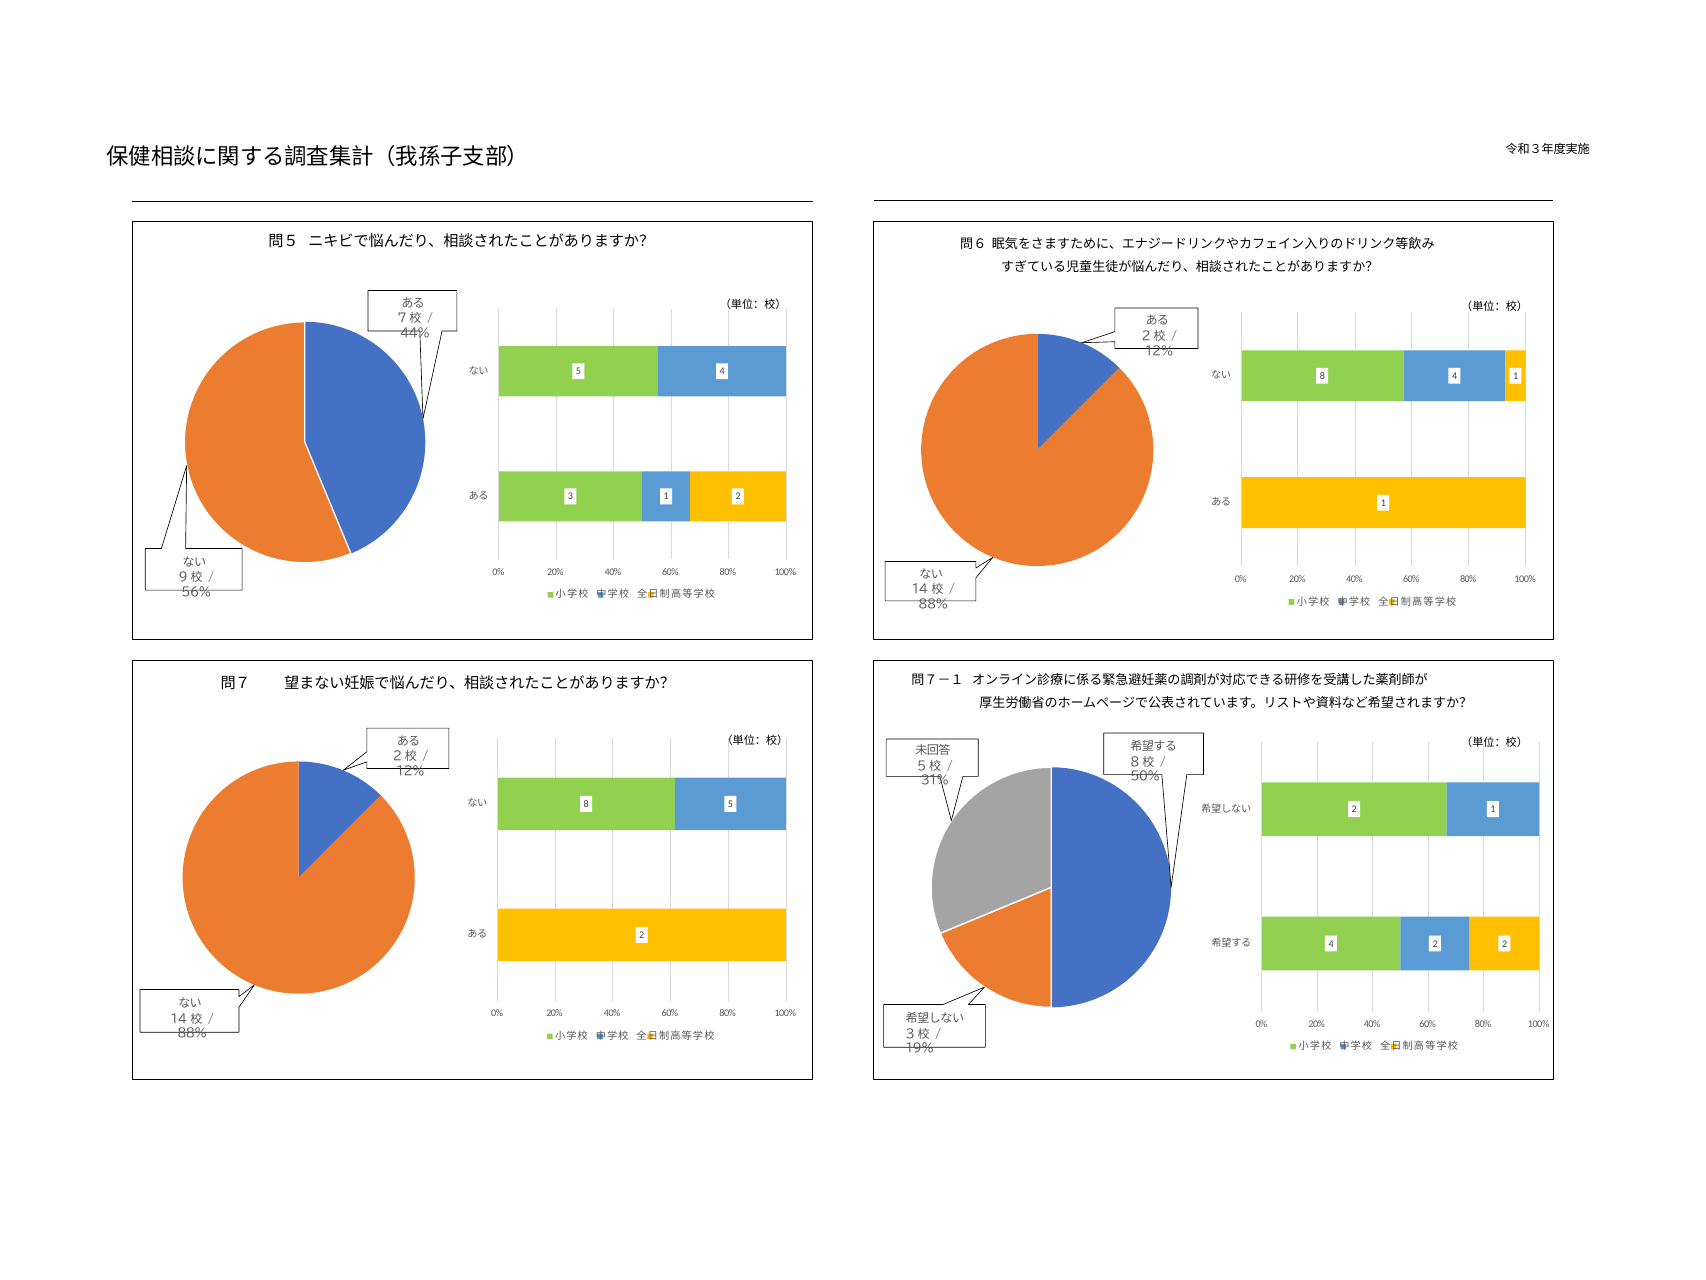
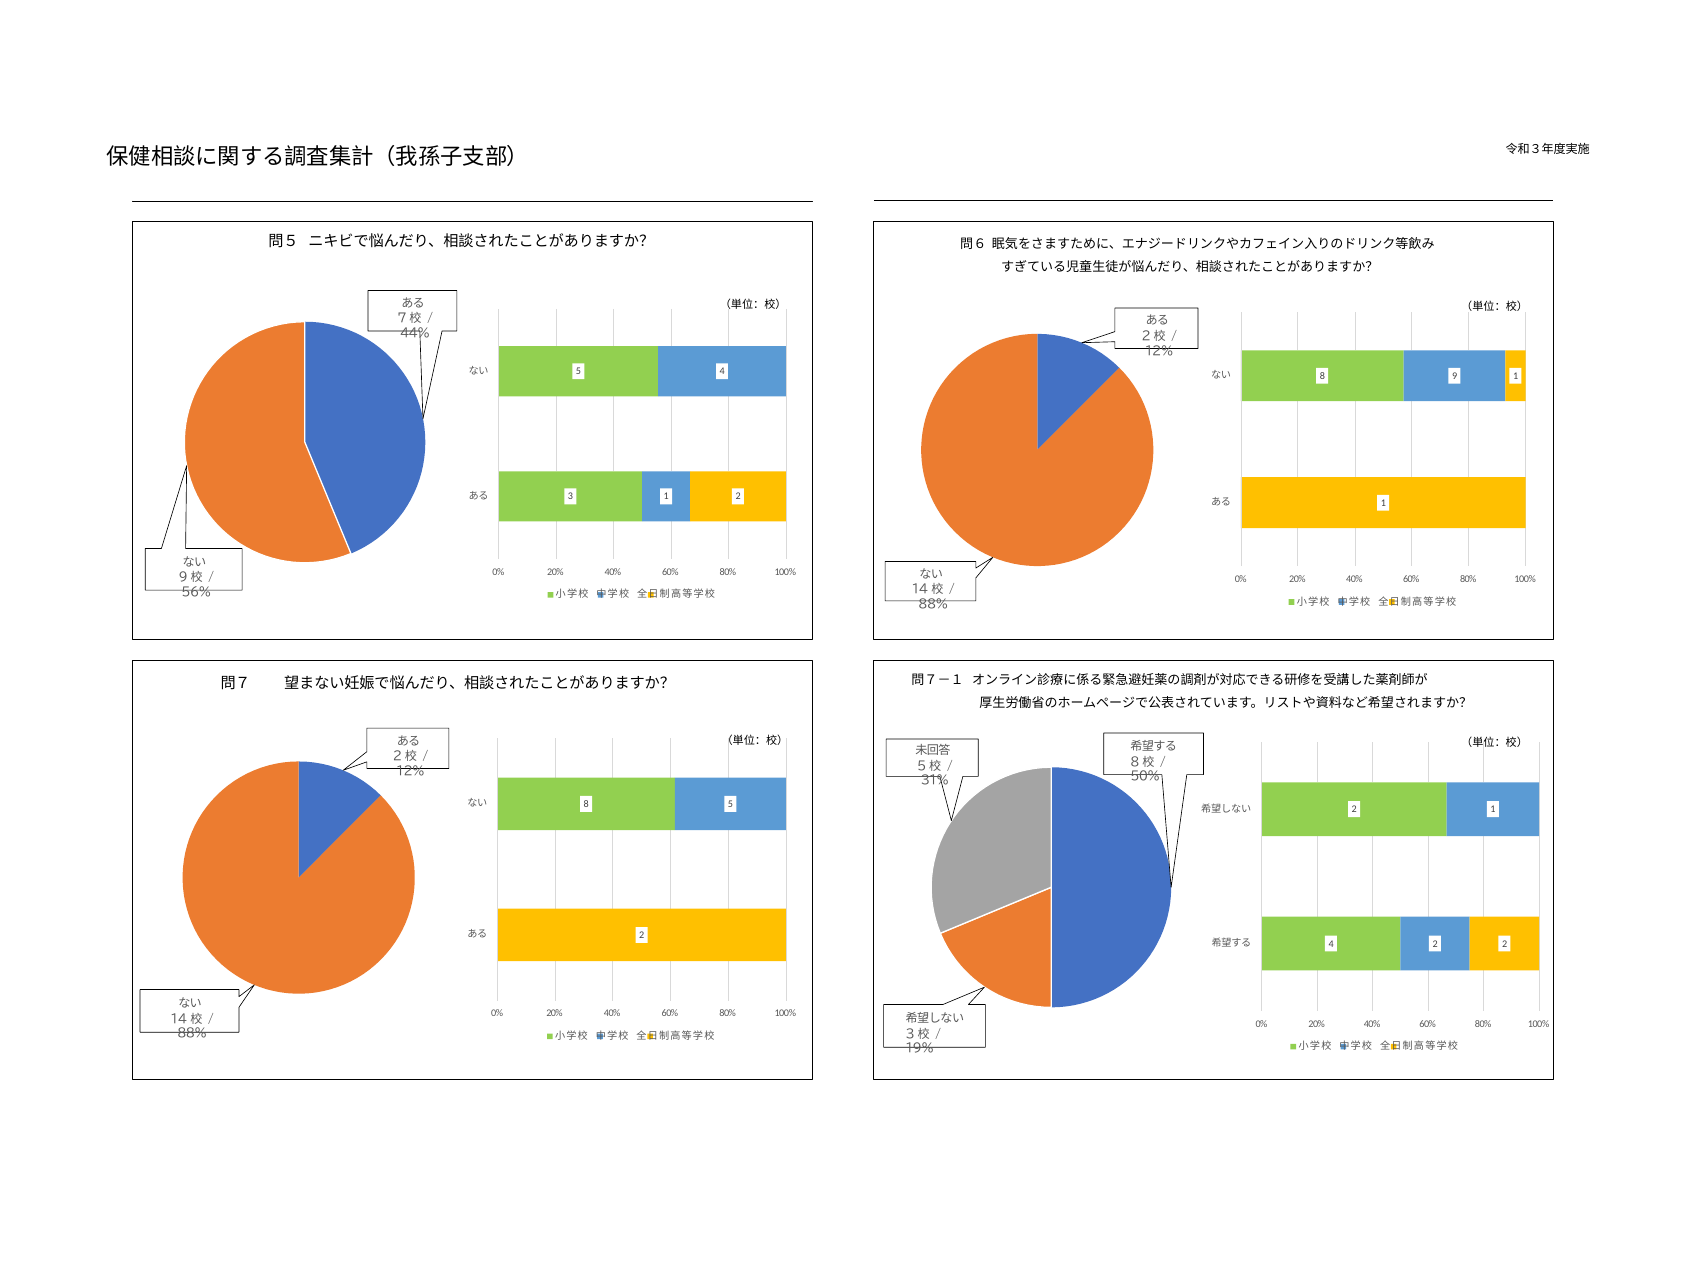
8 4: 4 -> 9
